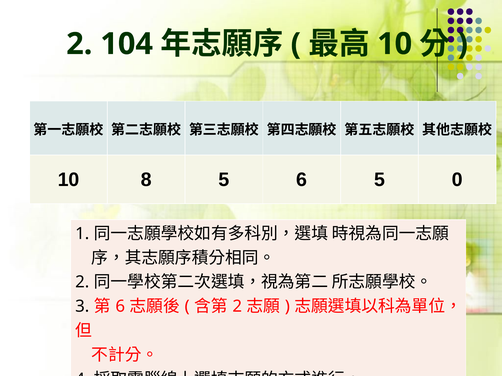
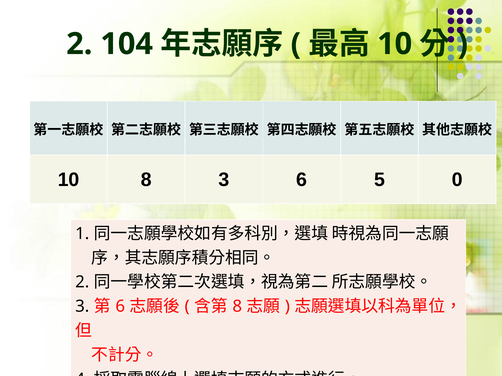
8 5: 5 -> 3
2 at (237, 307): 2 -> 8
